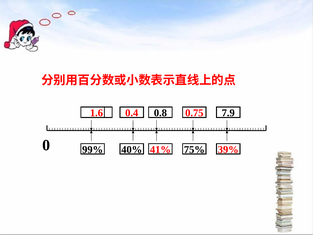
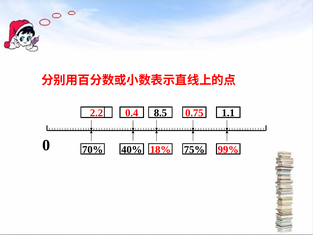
1.6: 1.6 -> 2.2
0.8: 0.8 -> 8.5
7.9: 7.9 -> 1.1
99%: 99% -> 70%
41%: 41% -> 18%
39%: 39% -> 99%
